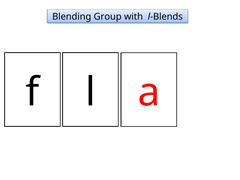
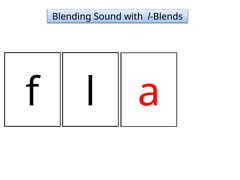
Group: Group -> Sound
